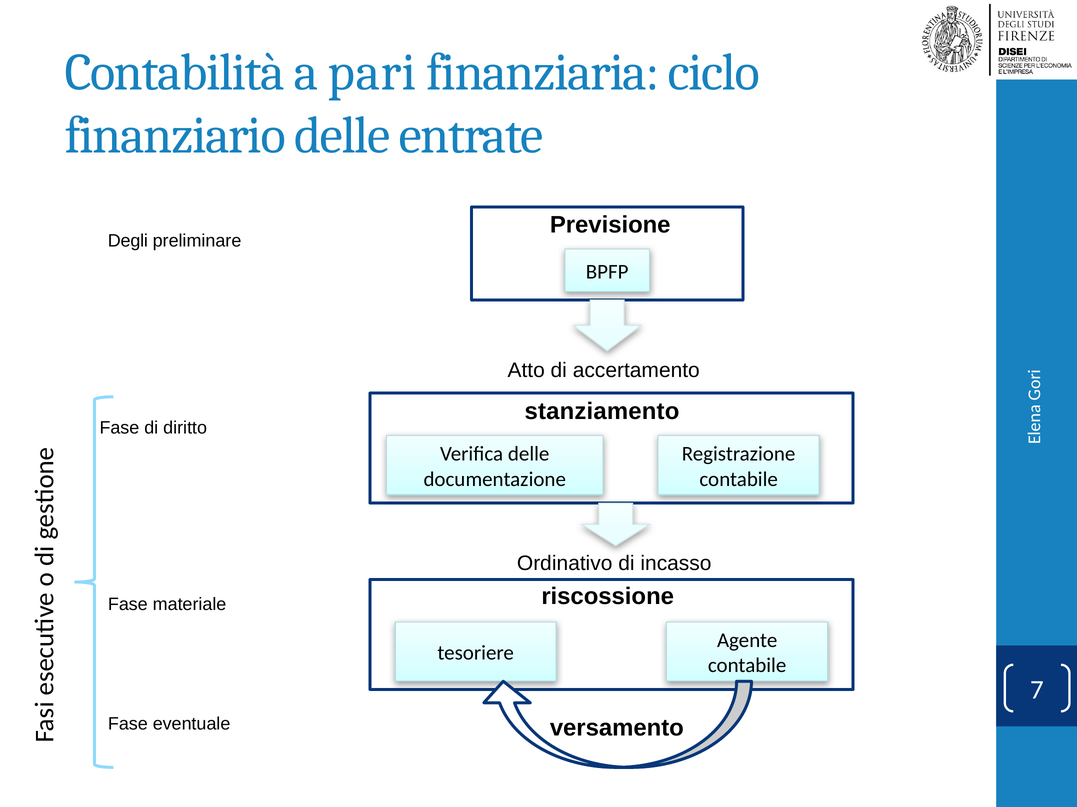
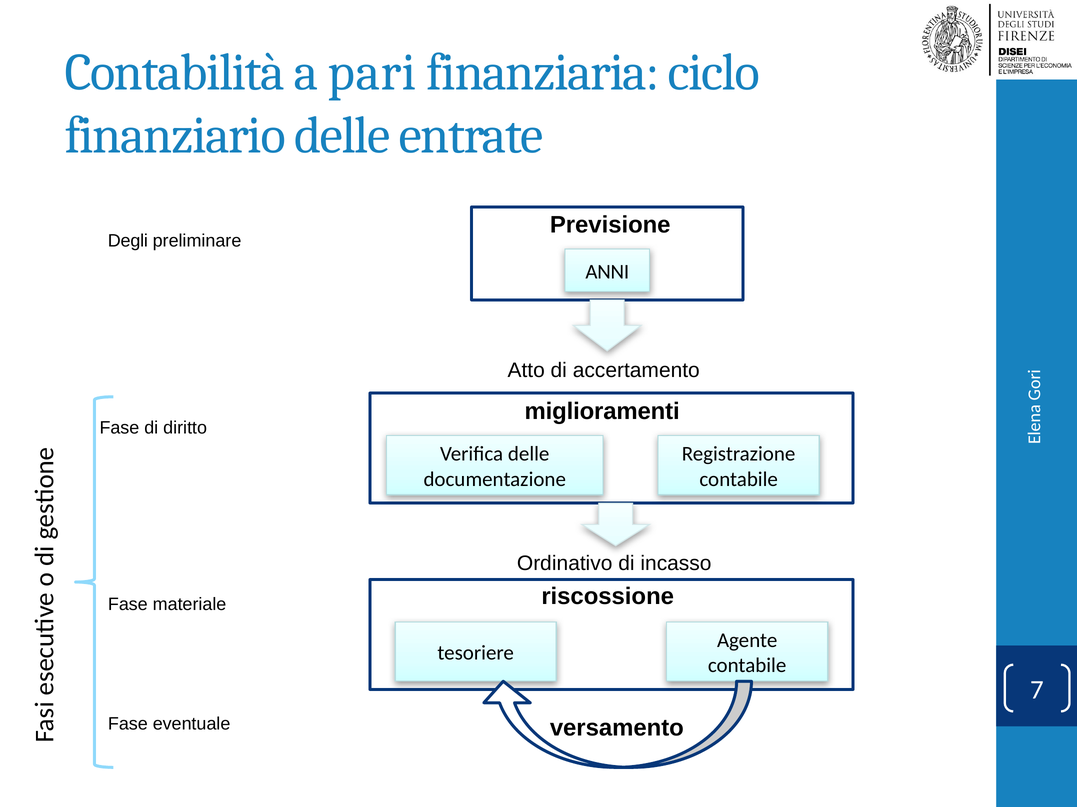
BPFP: BPFP -> ANNI
stanziamento: stanziamento -> miglioramenti
